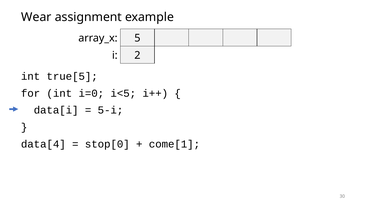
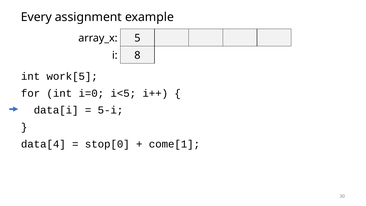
Wear: Wear -> Every
2: 2 -> 8
true[5: true[5 -> work[5
